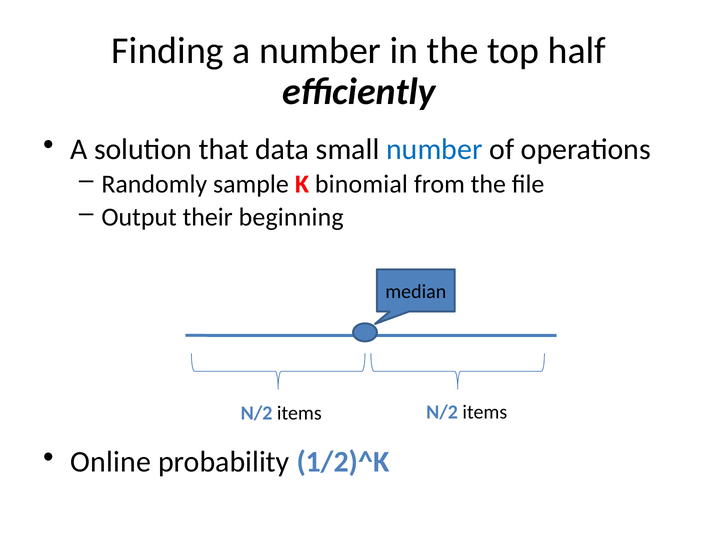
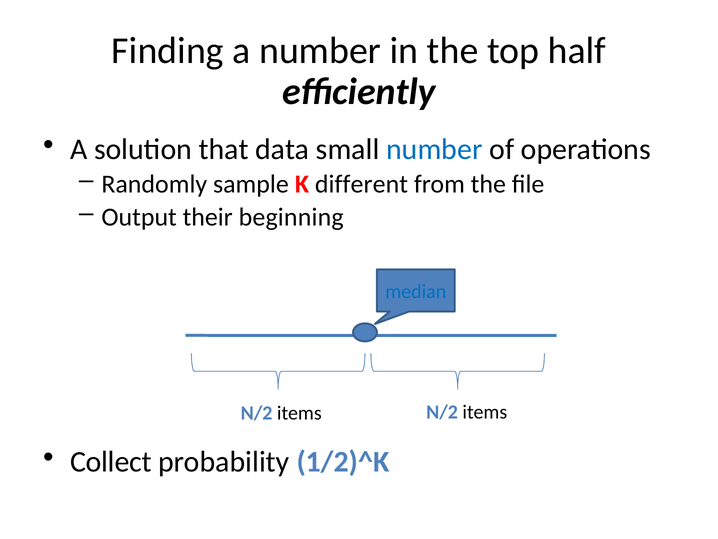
binomial: binomial -> different
median colour: black -> blue
Online: Online -> Collect
